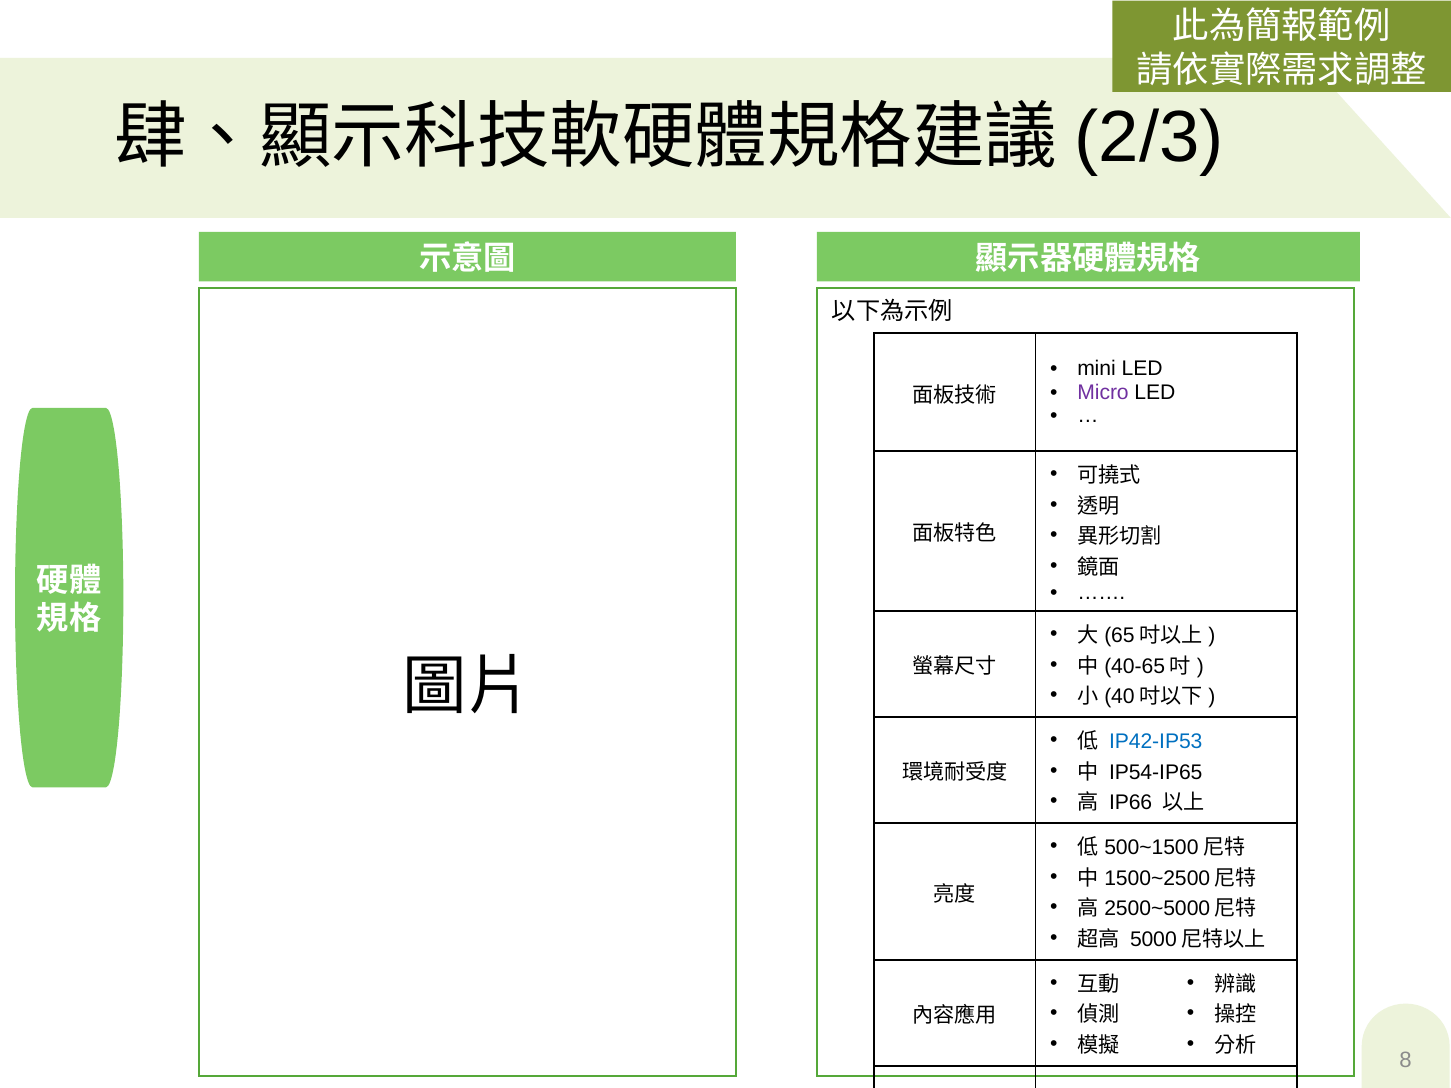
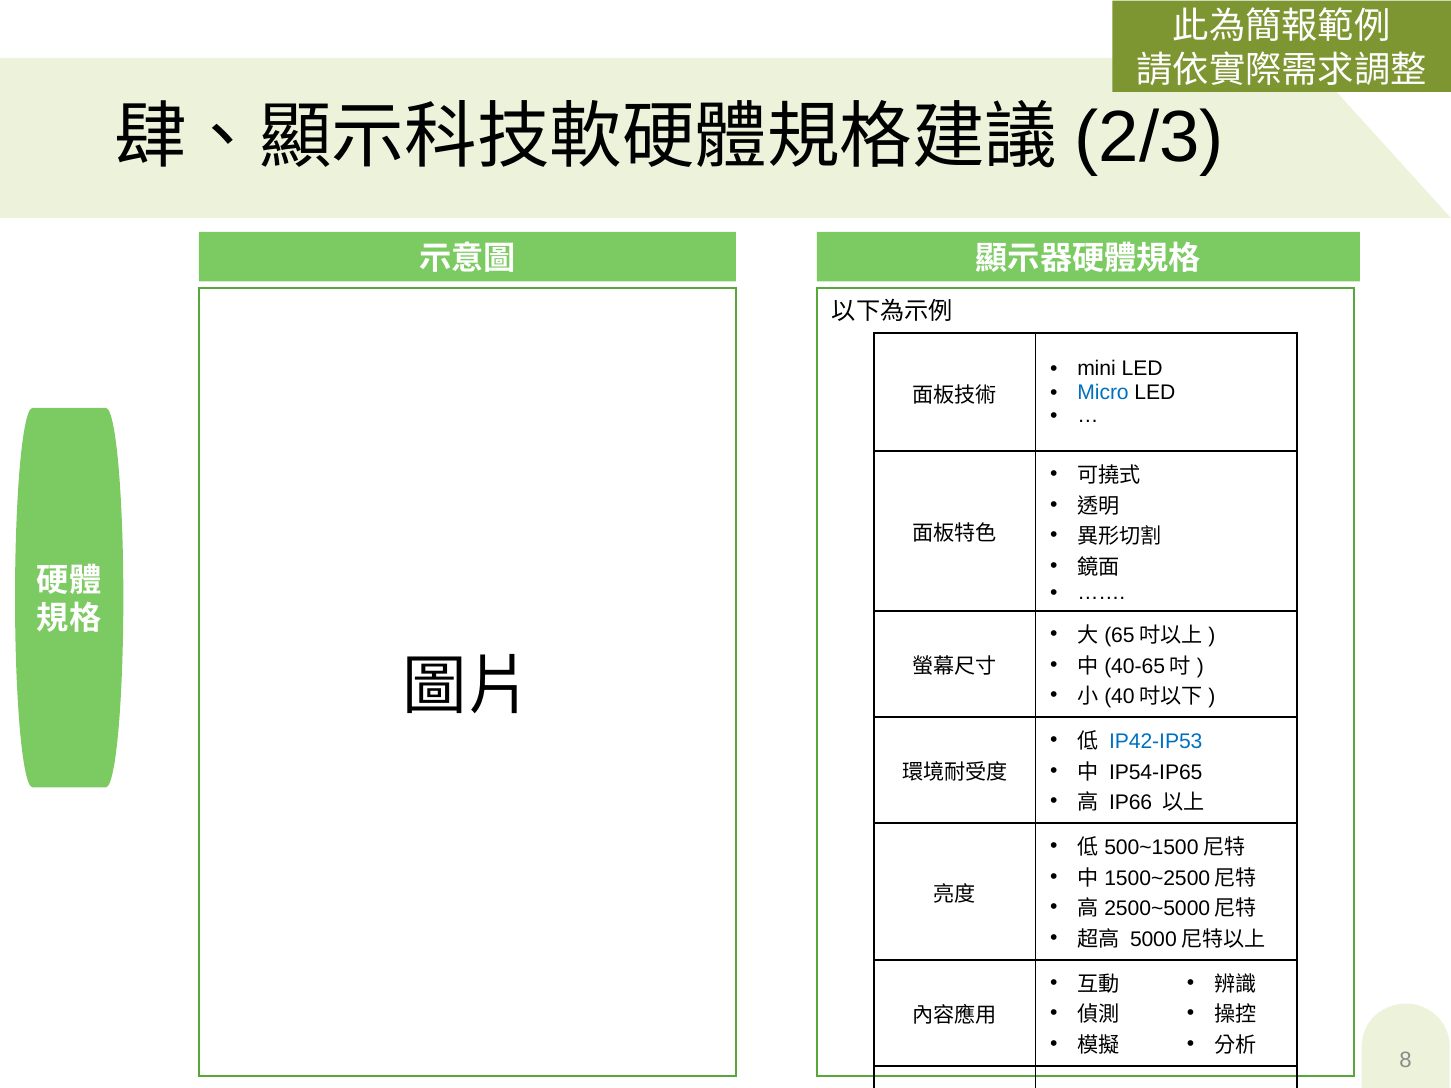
Micro colour: purple -> blue
